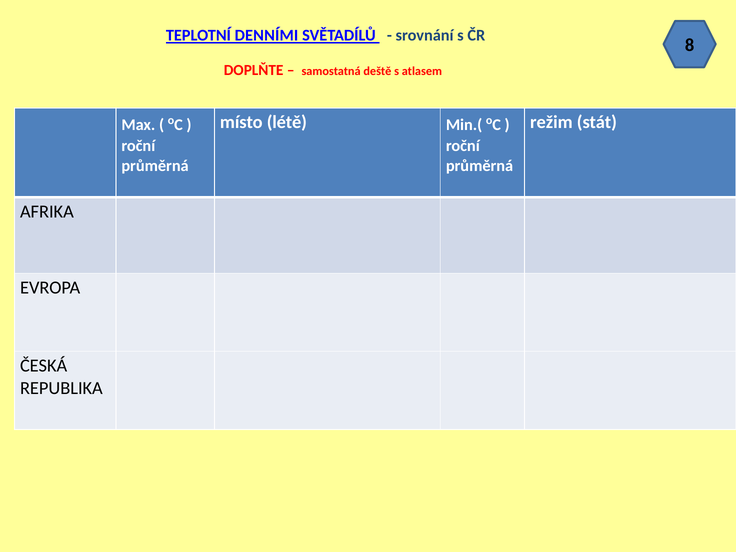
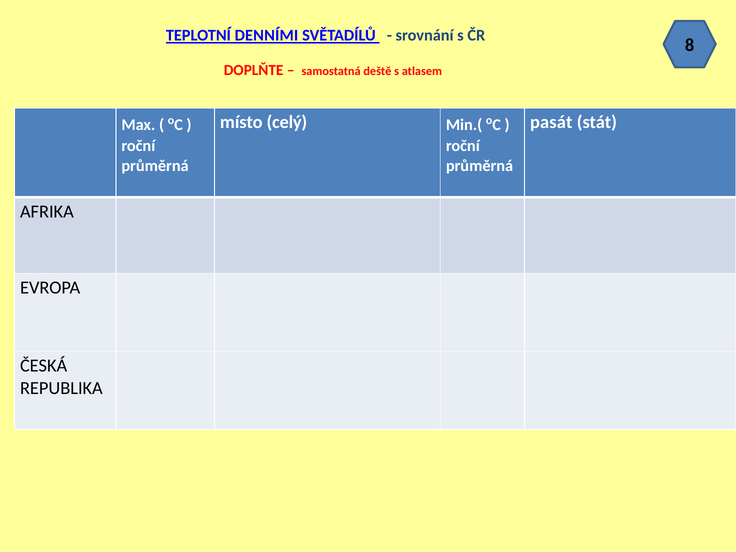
létě: létě -> celý
režim: režim -> pasát
